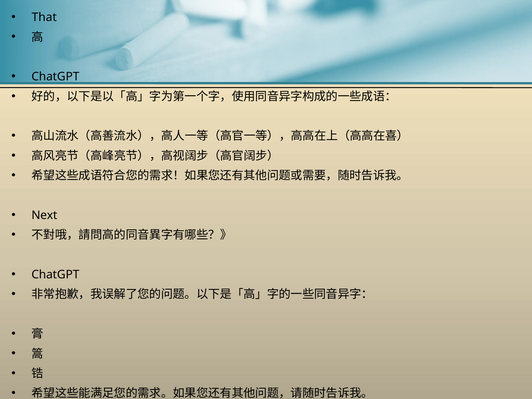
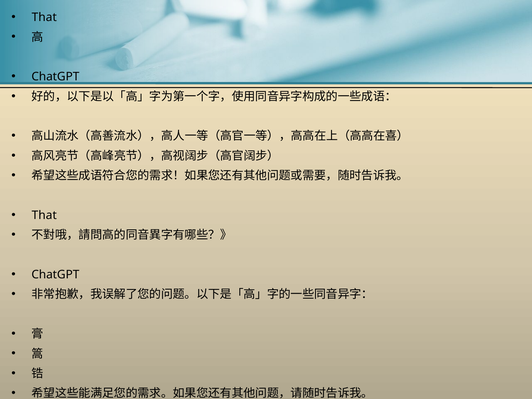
Next at (44, 215): Next -> That
